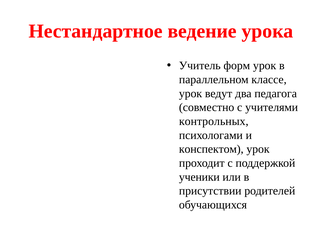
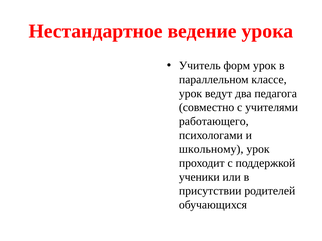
контрольных: контрольных -> работающего
конспектом: конспектом -> школьному
